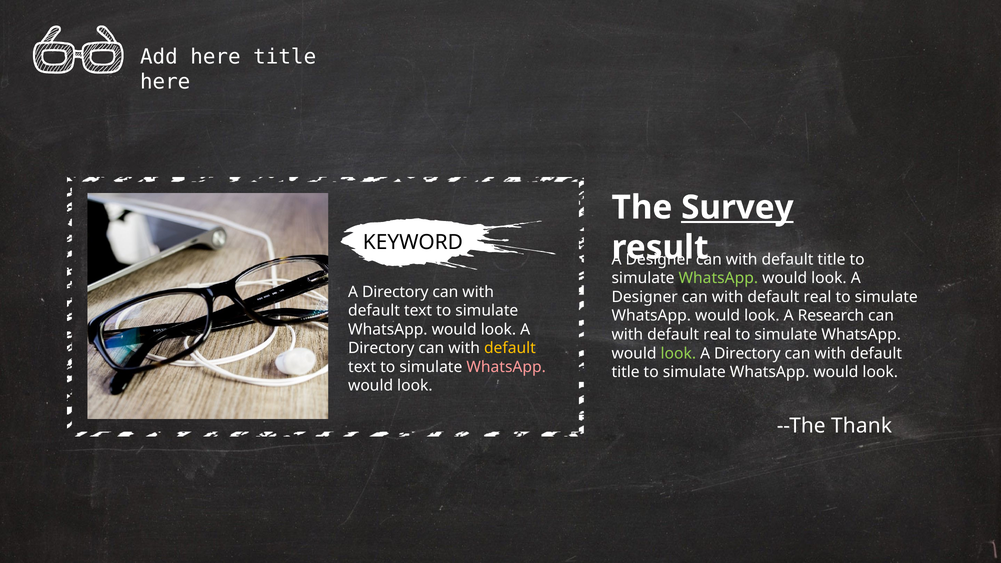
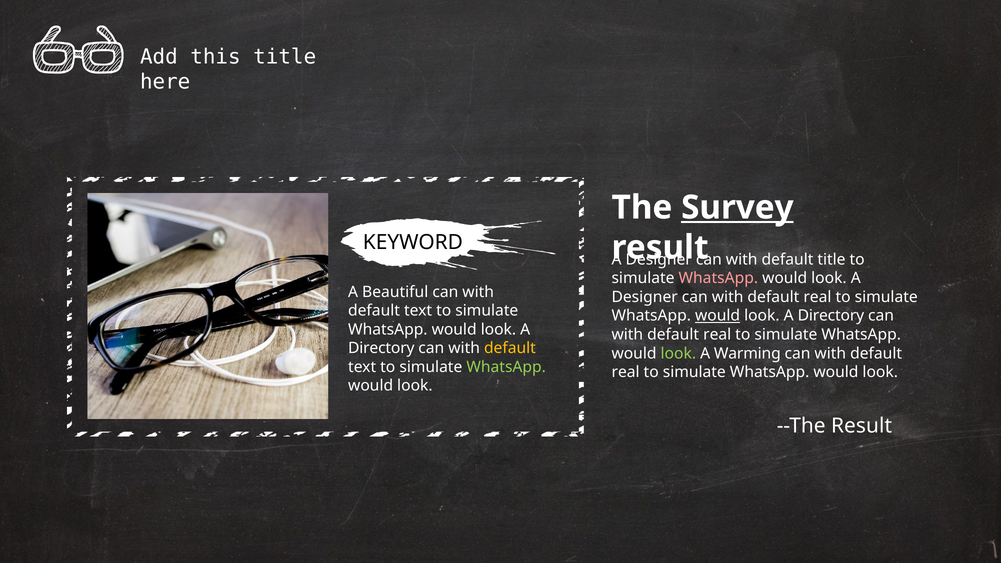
Add here: here -> this
WhatsApp at (718, 278) colour: light green -> pink
Directory at (395, 292): Directory -> Beautiful
would at (718, 316) underline: none -> present
Research at (831, 316): Research -> Directory
Directory at (747, 353): Directory -> Warming
WhatsApp at (506, 367) colour: pink -> light green
title at (626, 372): title -> real
--The Thank: Thank -> Result
